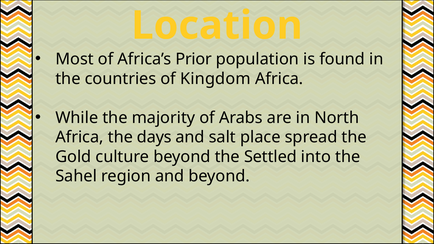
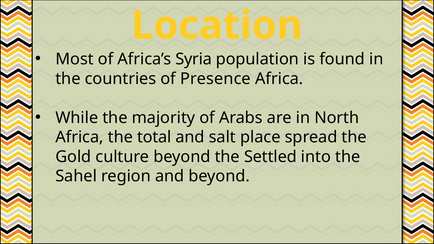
Prior: Prior -> Syria
Kingdom: Kingdom -> Presence
days: days -> total
